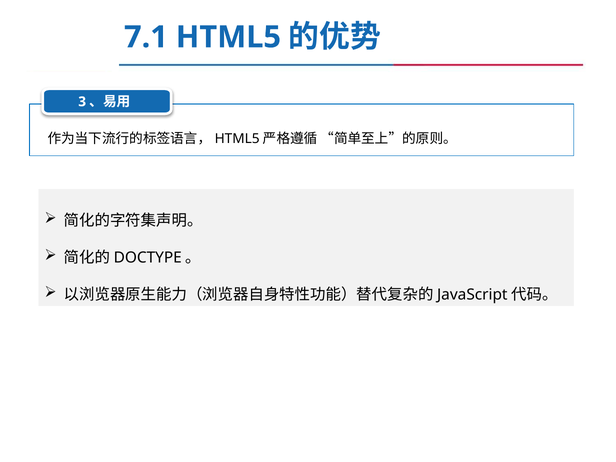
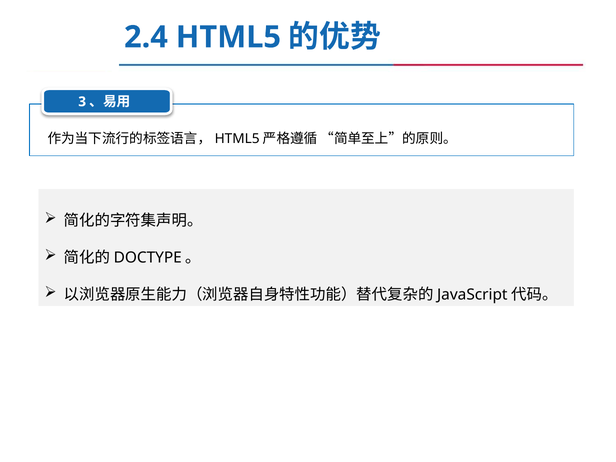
7.1: 7.1 -> 2.4
